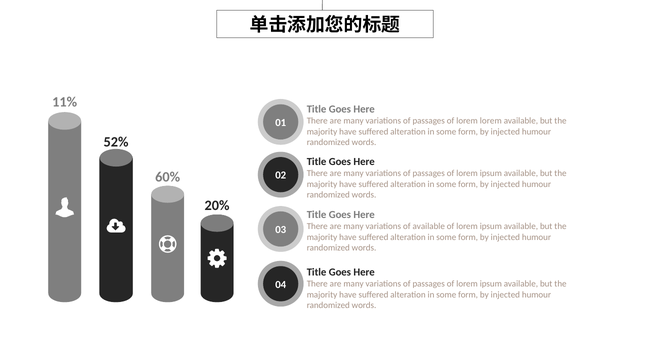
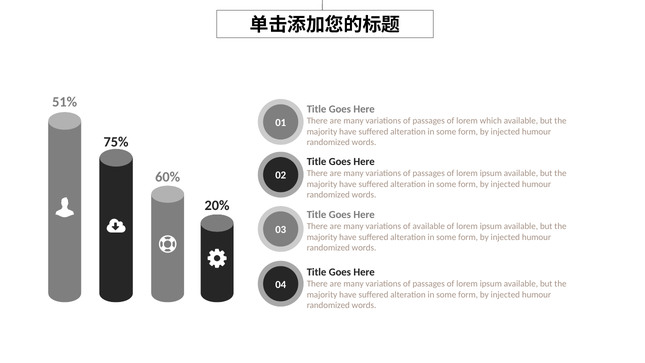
11%: 11% -> 51%
lorem lorem: lorem -> which
52%: 52% -> 75%
